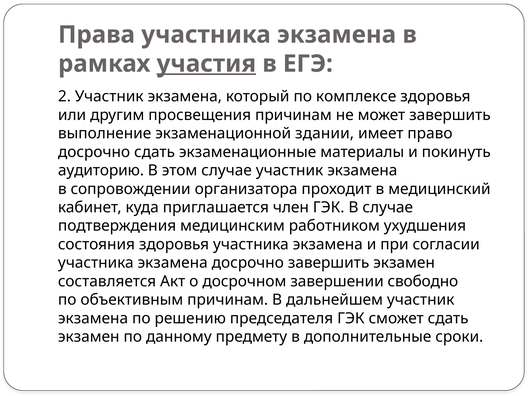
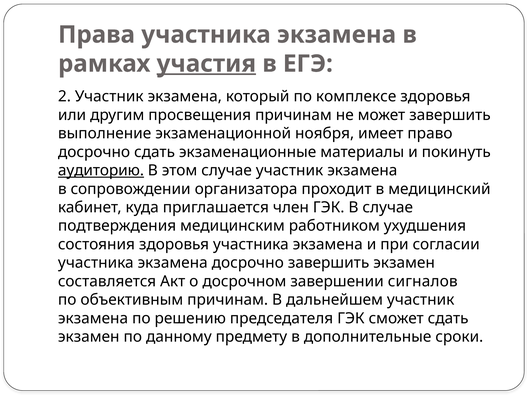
здании: здании -> ноября
аудиторию underline: none -> present
свободно: свободно -> сигналов
